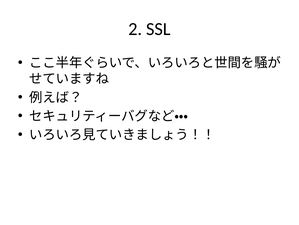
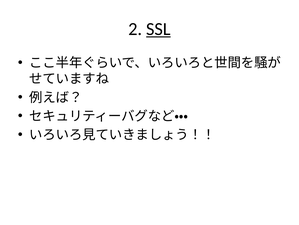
SSL underline: none -> present
